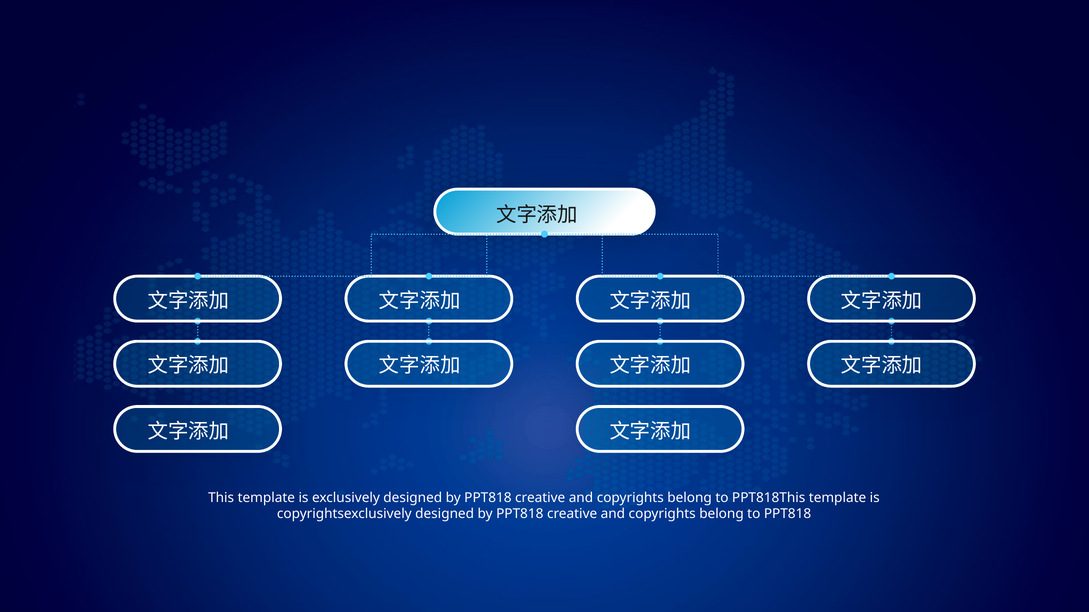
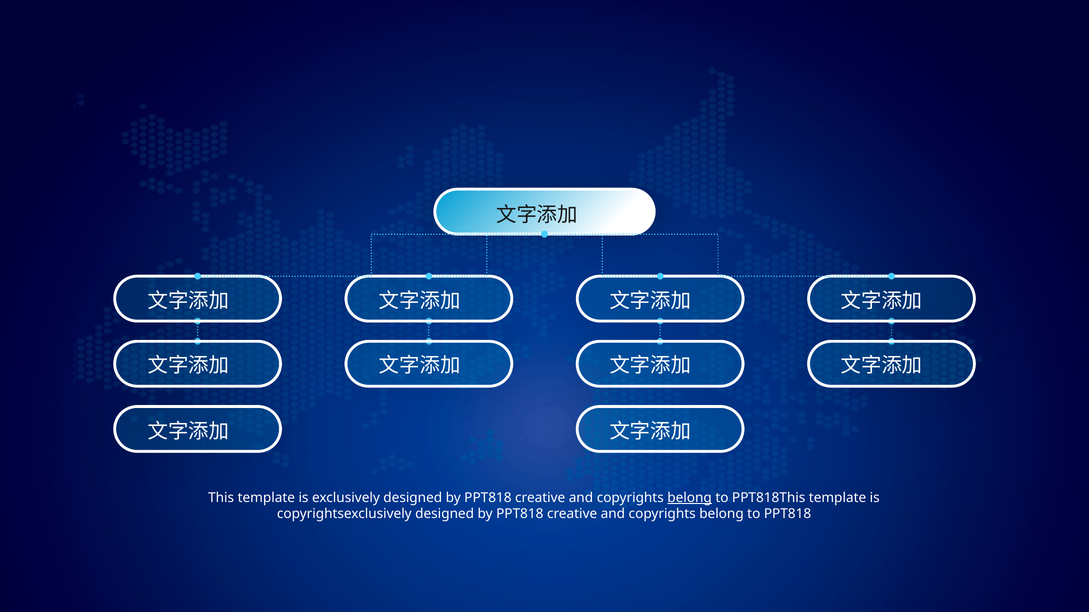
belong at (690, 498) underline: none -> present
